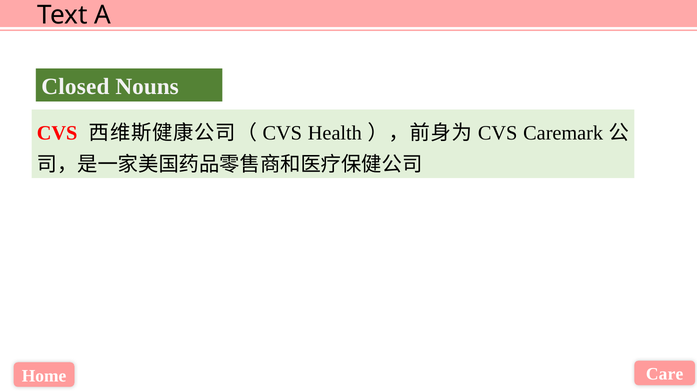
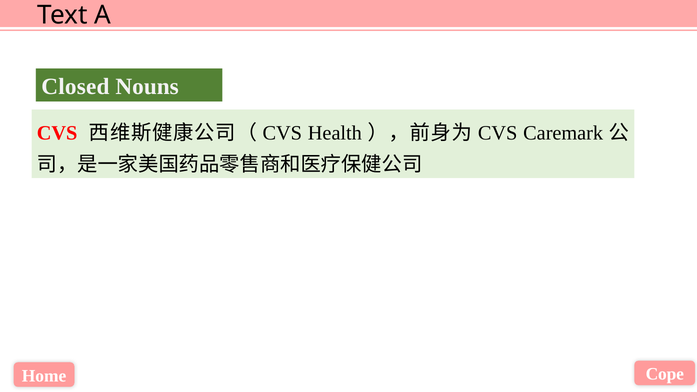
Care: Care -> Cope
